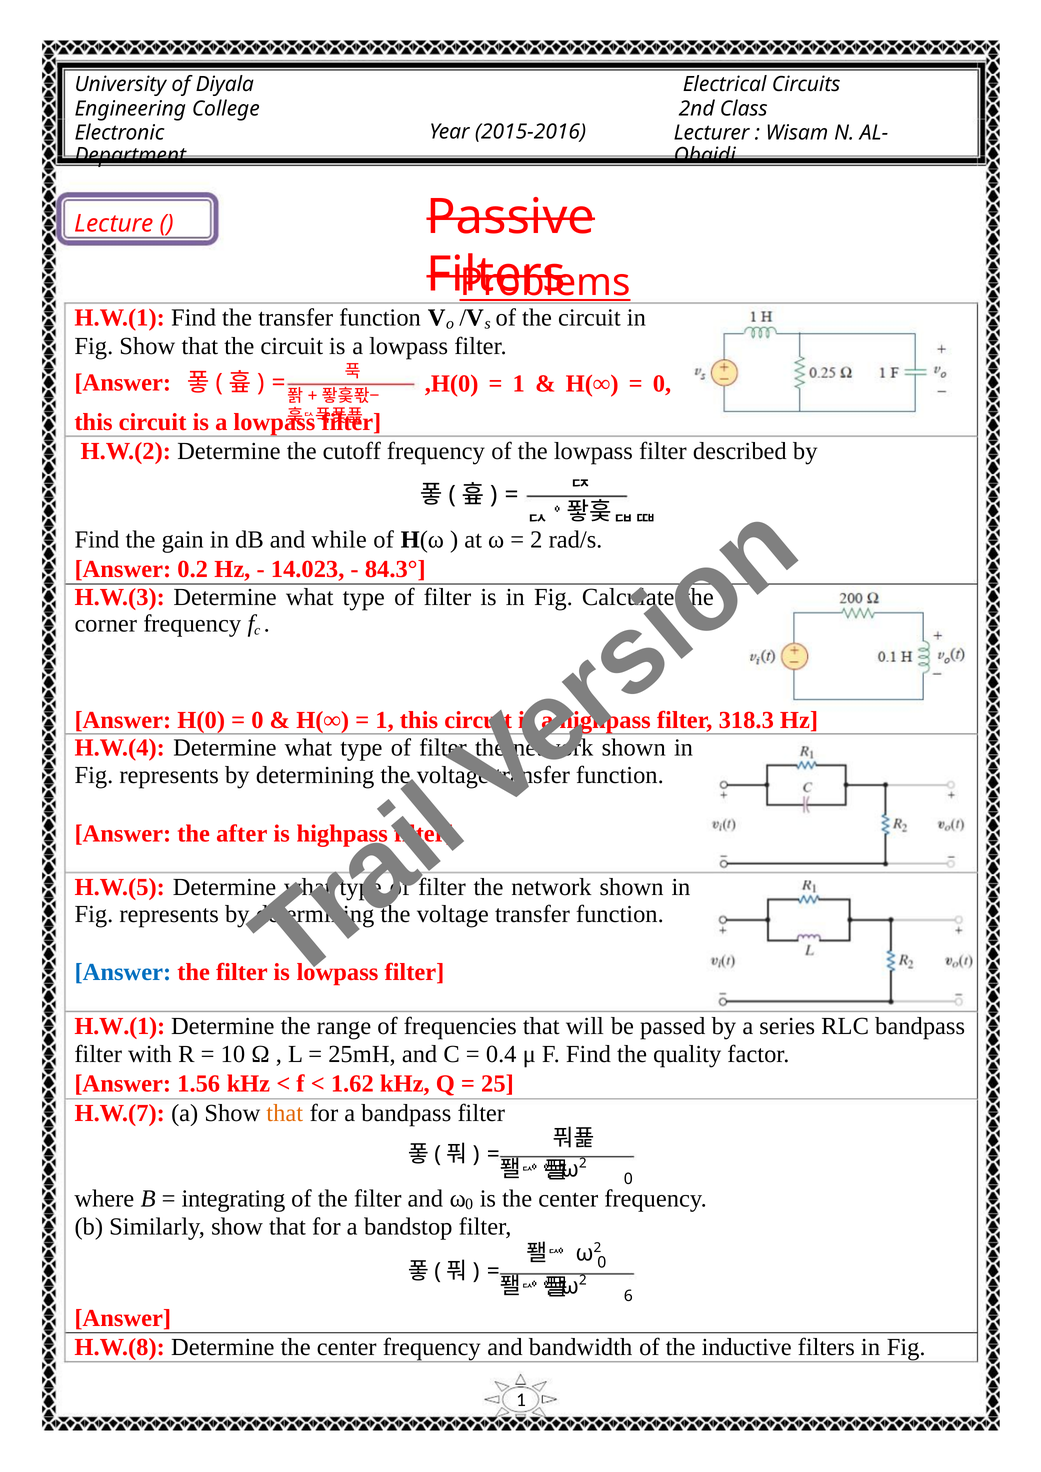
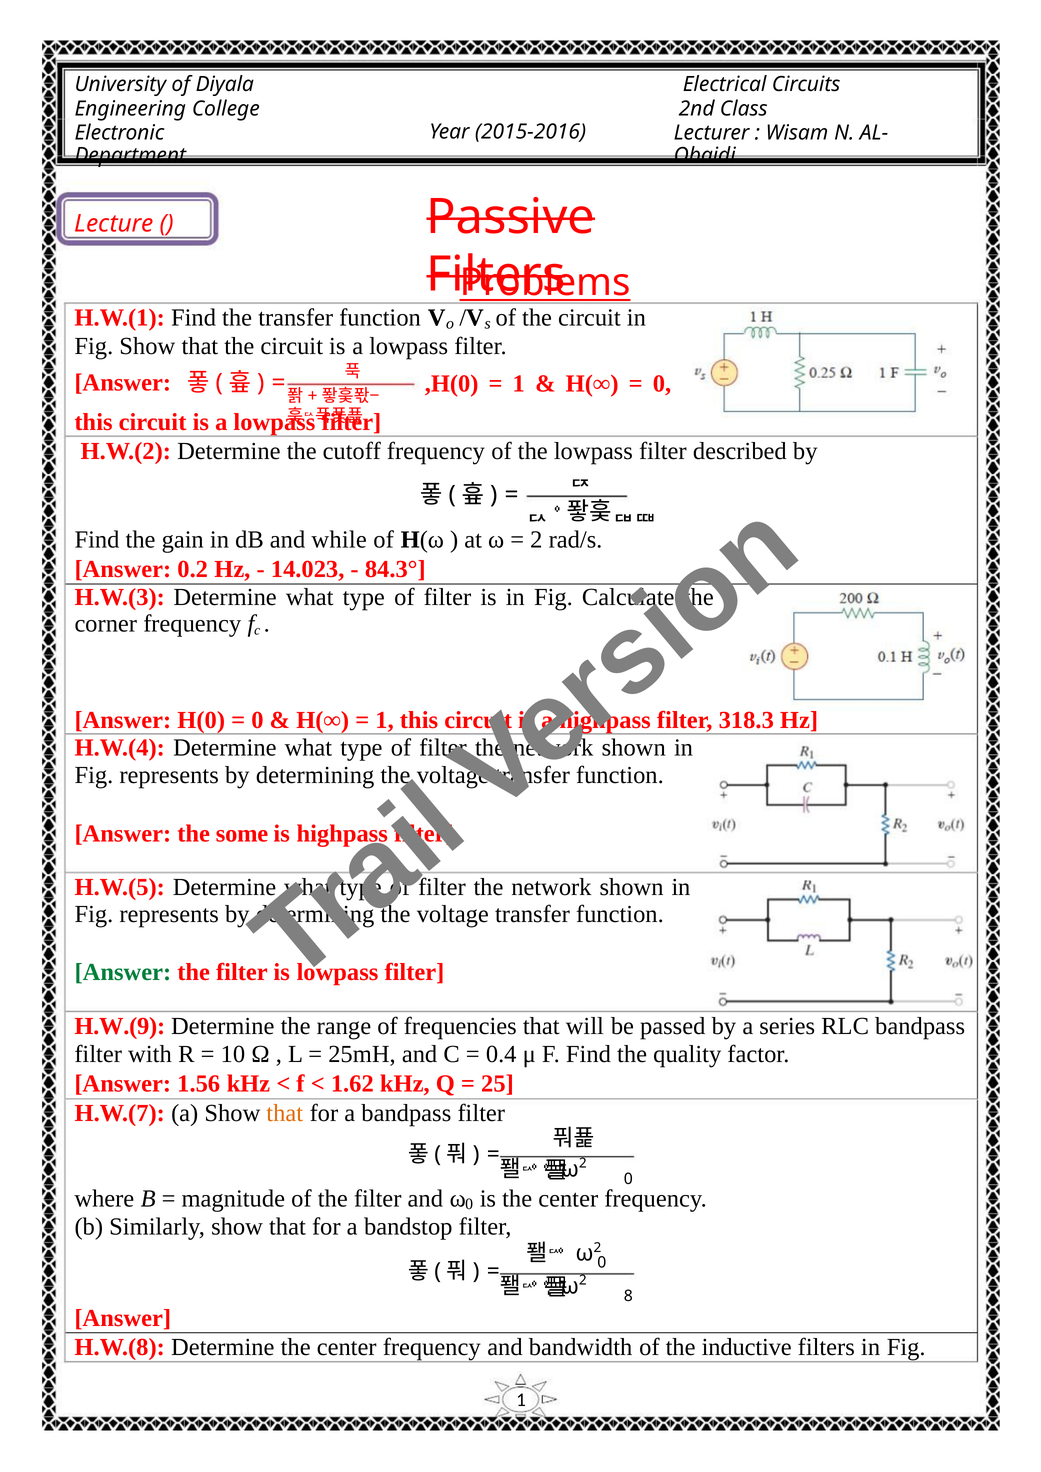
after: after -> some
Answer at (123, 972) colour: blue -> green
H.W.(1 at (120, 1026): H.W.(1 -> H.W.(9
integrating: integrating -> magnitude
6: 6 -> 8
